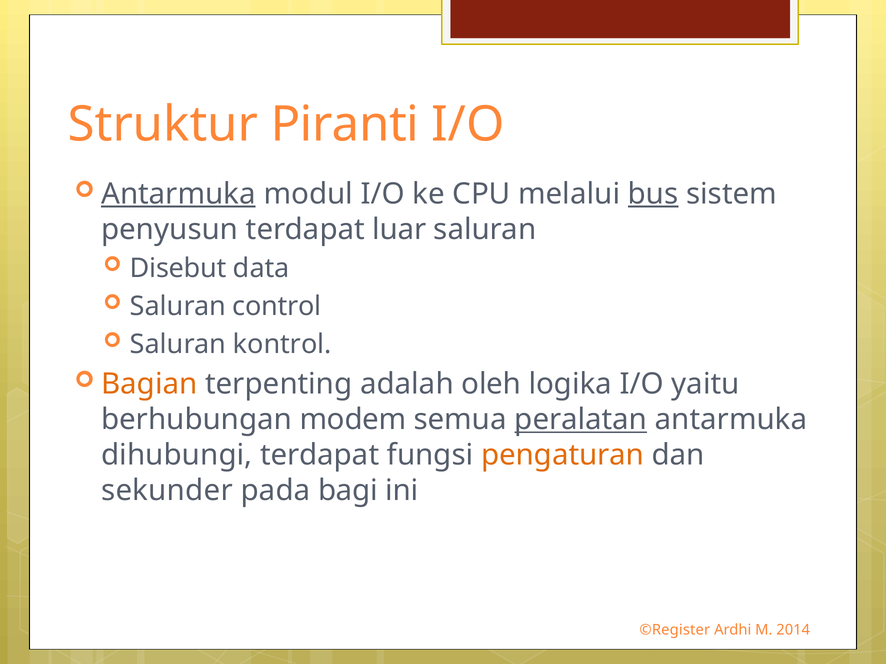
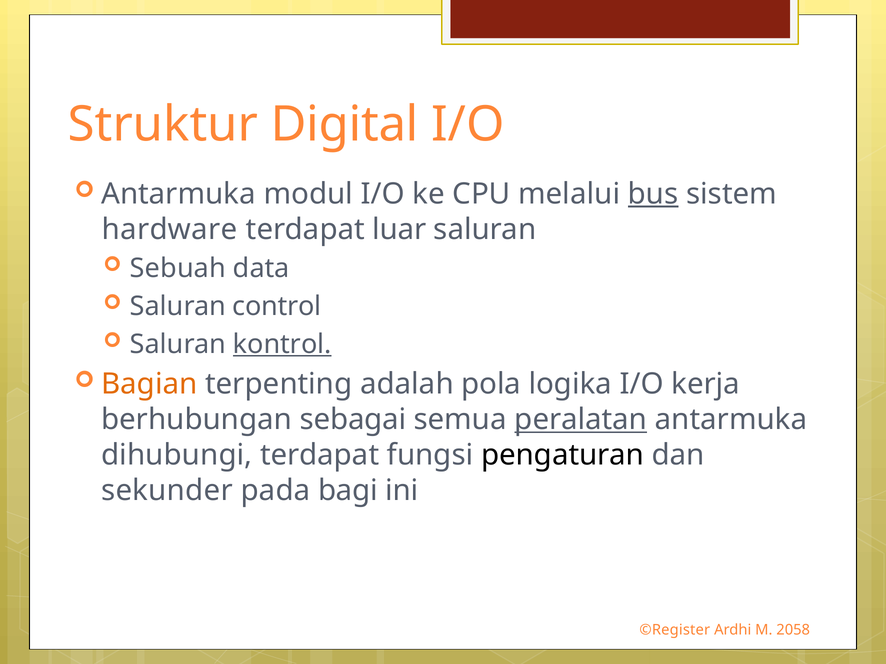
Piranti: Piranti -> Digital
Antarmuka at (178, 194) underline: present -> none
penyusun: penyusun -> hardware
Disebut: Disebut -> Sebuah
kontrol underline: none -> present
oleh: oleh -> pola
yaitu: yaitu -> kerja
modem: modem -> sebagai
pengaturan colour: orange -> black
2014: 2014 -> 2058
